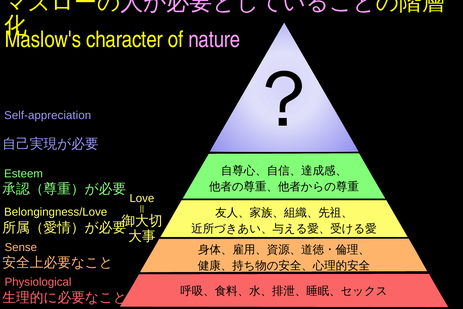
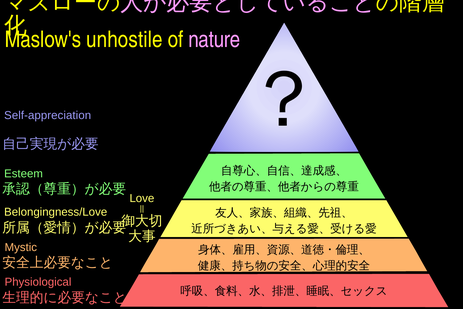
character: character -> unhostile
Sense: Sense -> Mystic
